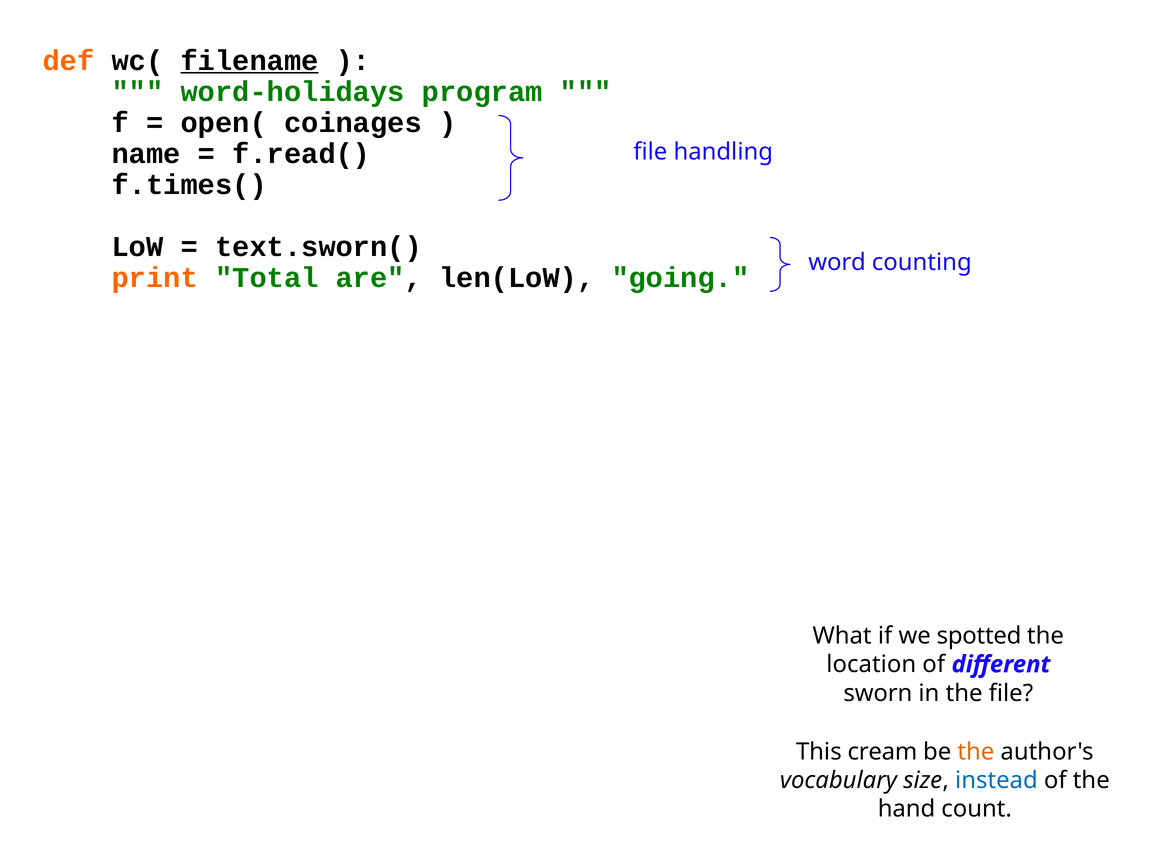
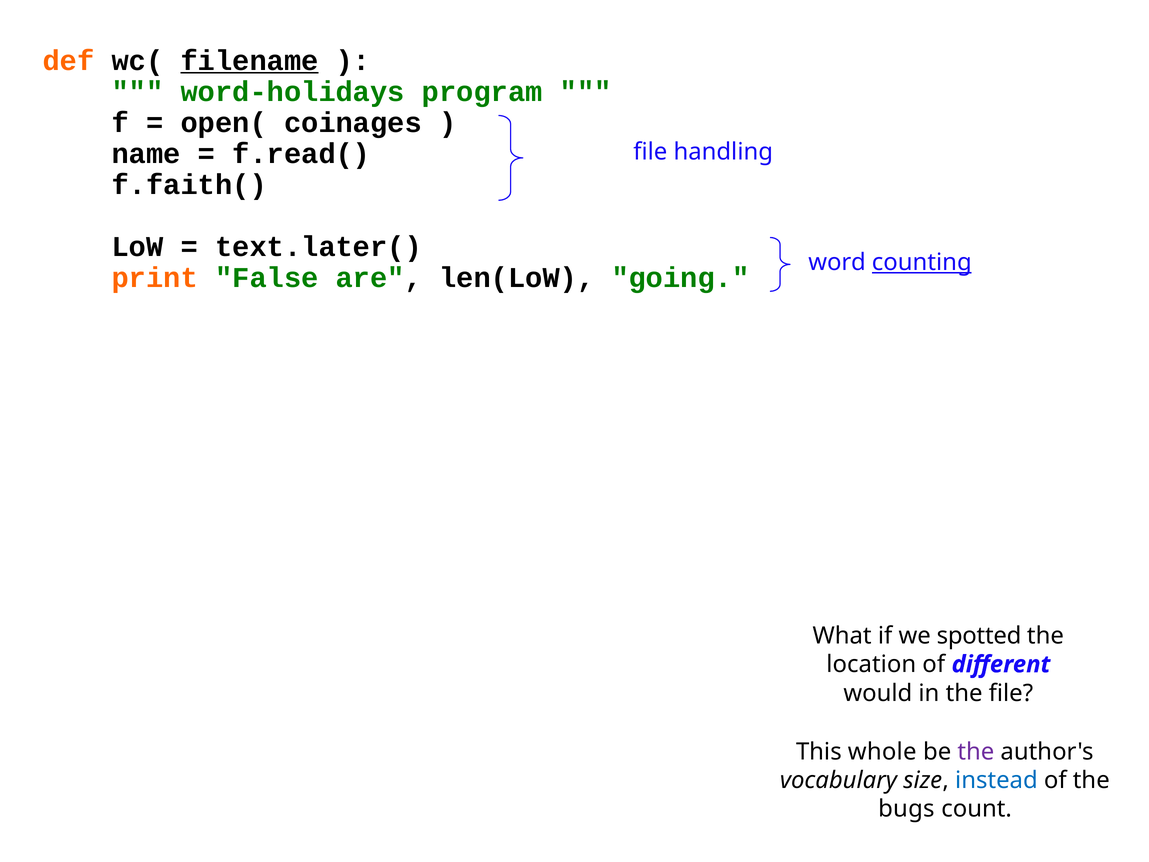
f.times(: f.times( -> f.faith(
text.sworn(: text.sworn( -> text.later(
counting underline: none -> present
Total: Total -> False
sworn: sworn -> would
cream: cream -> whole
the at (976, 751) colour: orange -> purple
hand: hand -> bugs
